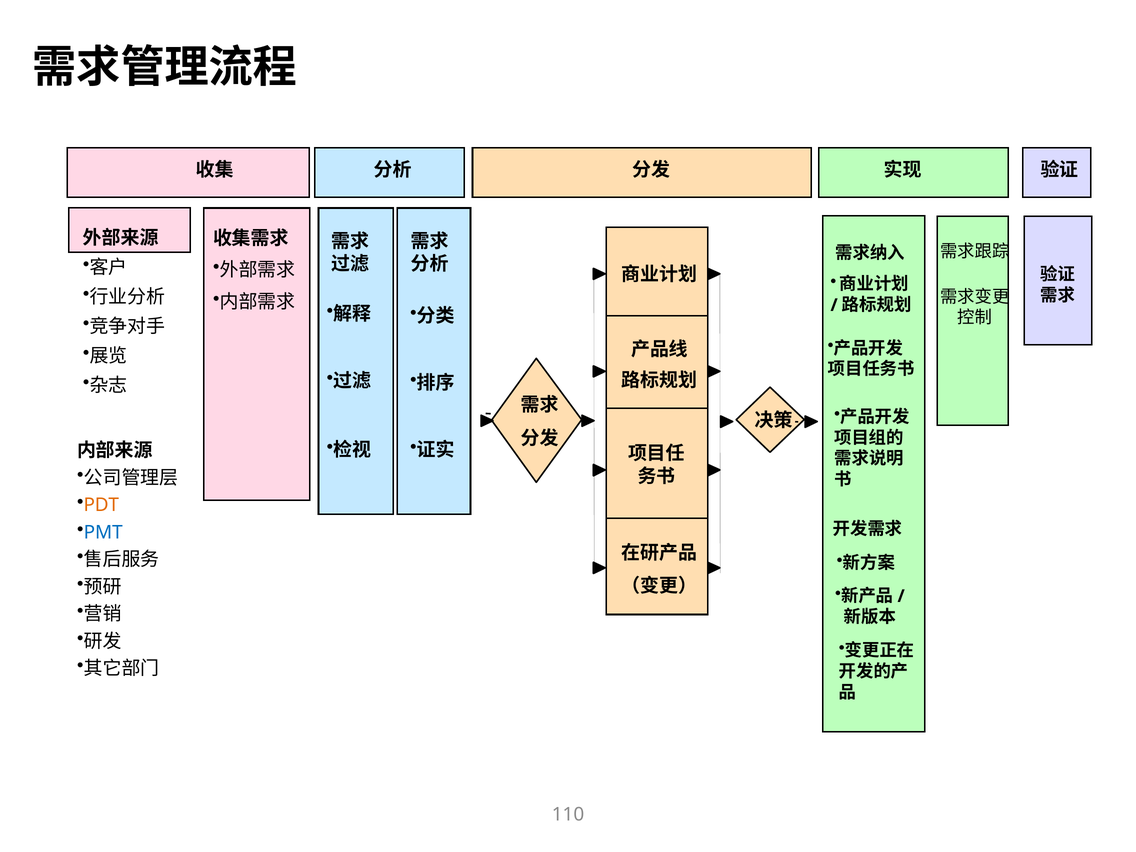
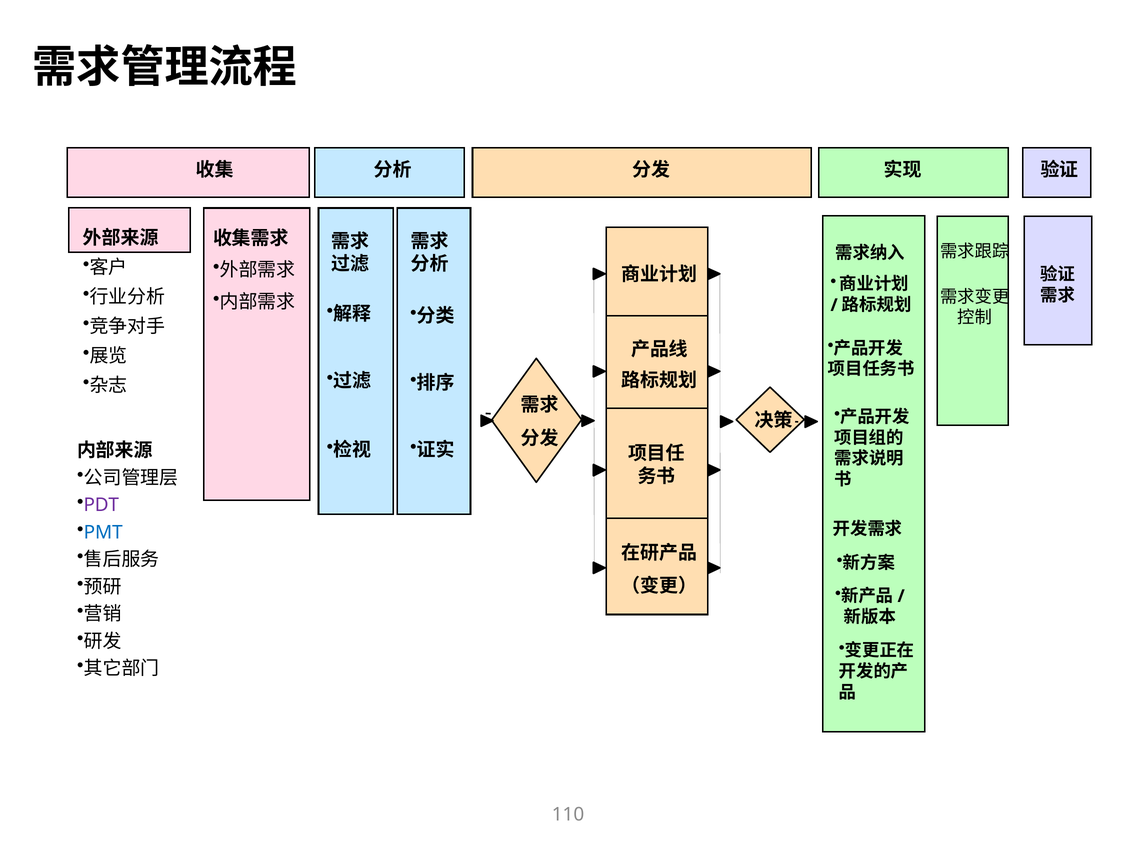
PDT colour: orange -> purple
